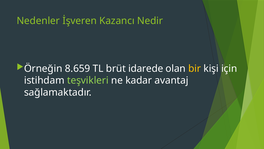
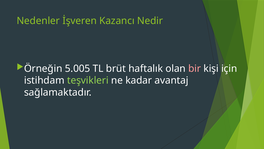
8.659: 8.659 -> 5.005
idarede: idarede -> haftalık
bir colour: yellow -> pink
